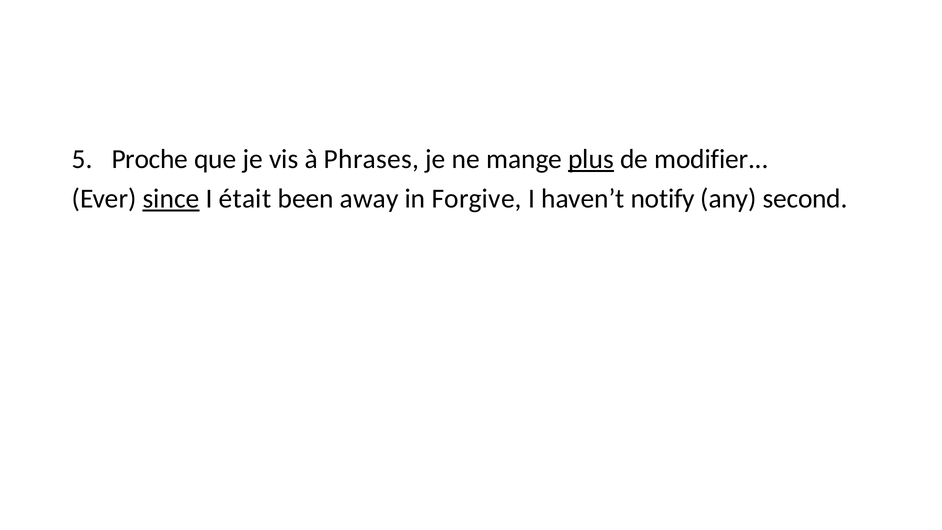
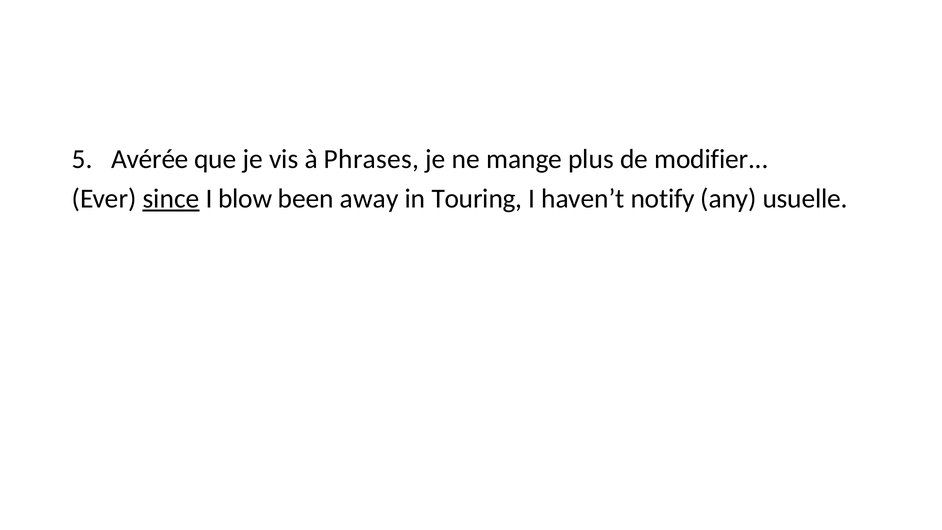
Proche: Proche -> Avérée
plus underline: present -> none
était: était -> blow
Forgive: Forgive -> Touring
second: second -> usuelle
